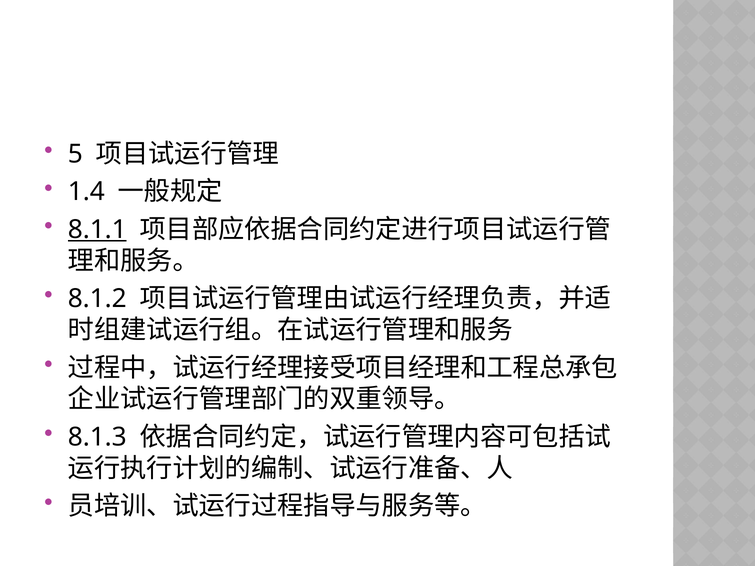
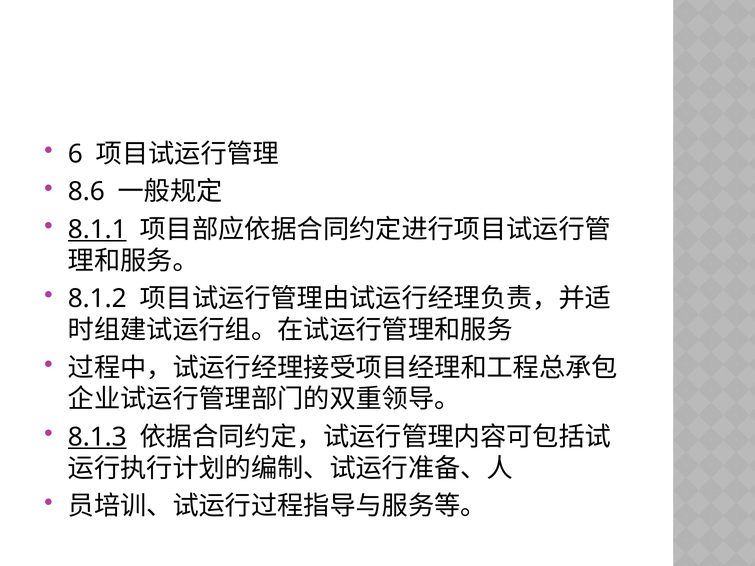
5: 5 -> 6
1.4: 1.4 -> 8.6
8.1.3 underline: none -> present
